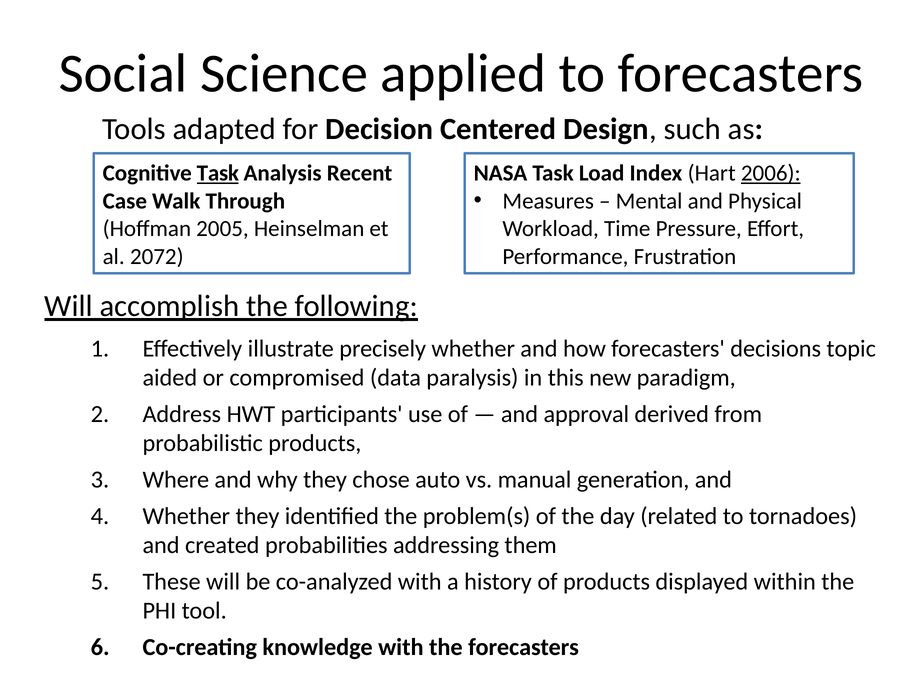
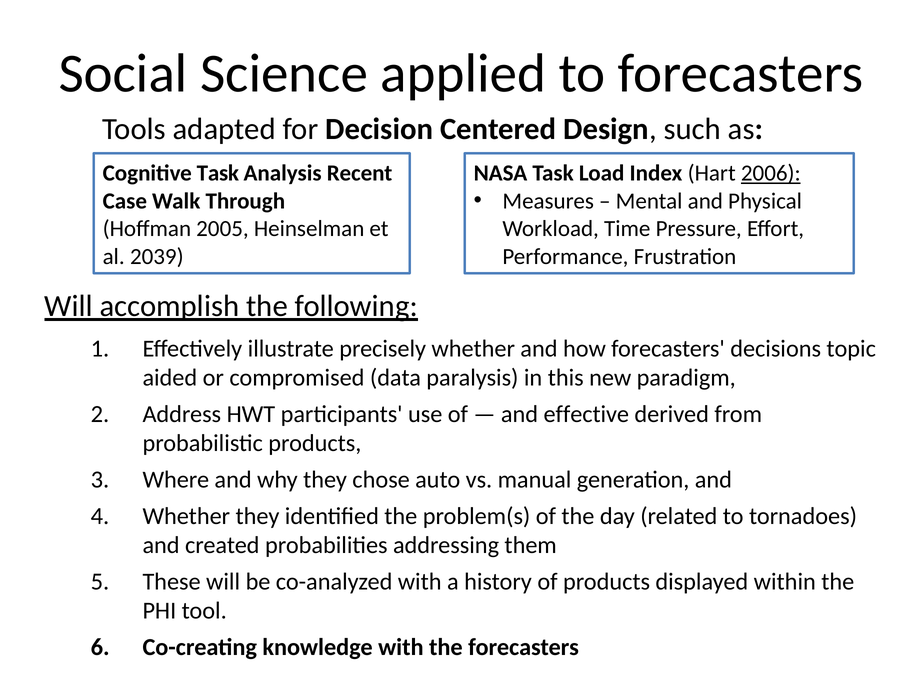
Task at (218, 173) underline: present -> none
2072: 2072 -> 2039
approval: approval -> effective
